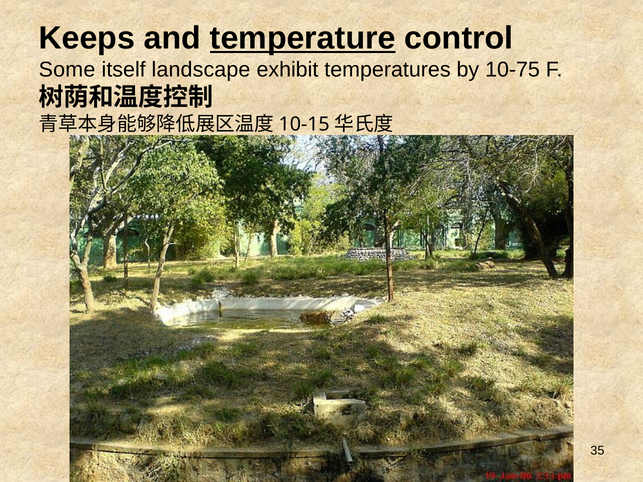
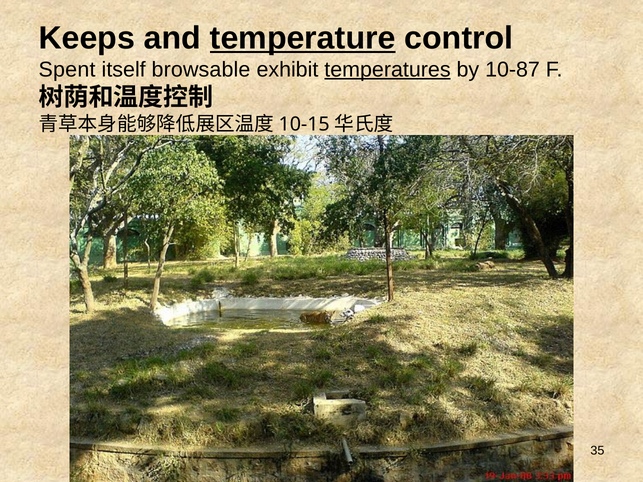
Some: Some -> Spent
landscape: landscape -> browsable
temperatures underline: none -> present
10-75: 10-75 -> 10-87
